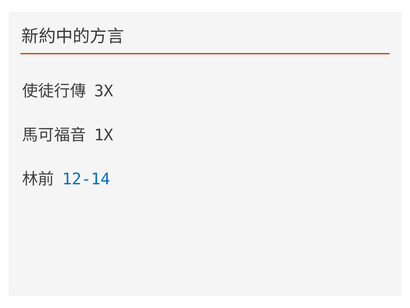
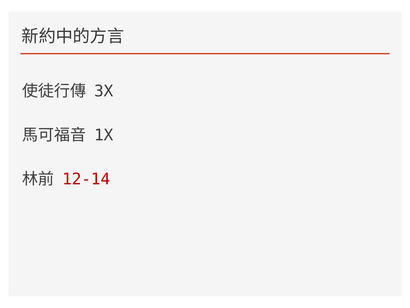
12-14 colour: blue -> red
